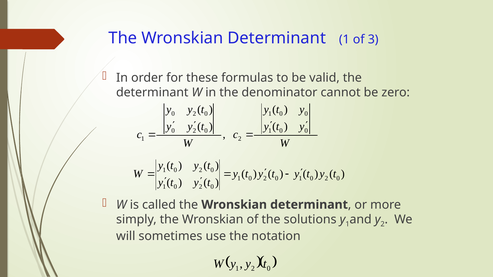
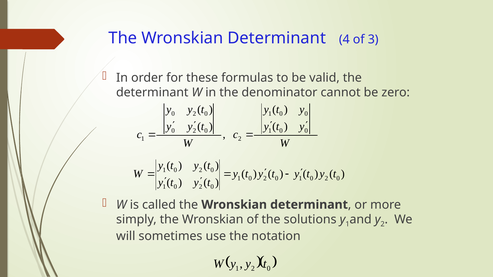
Determinant 1: 1 -> 4
